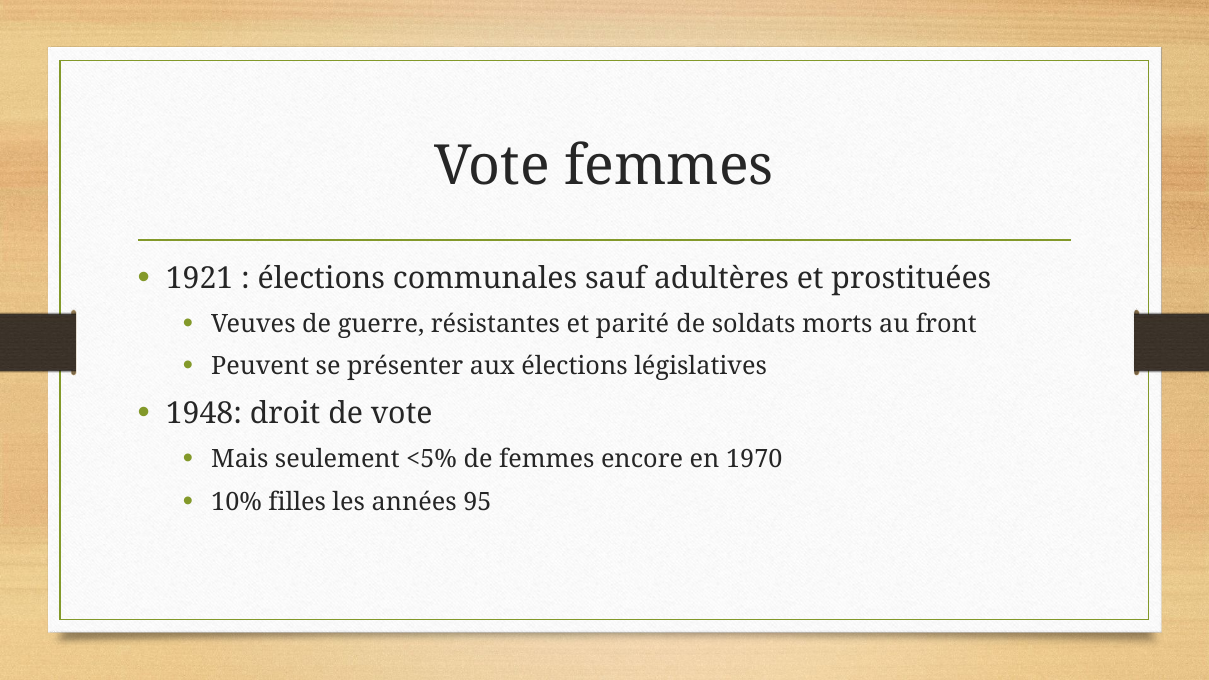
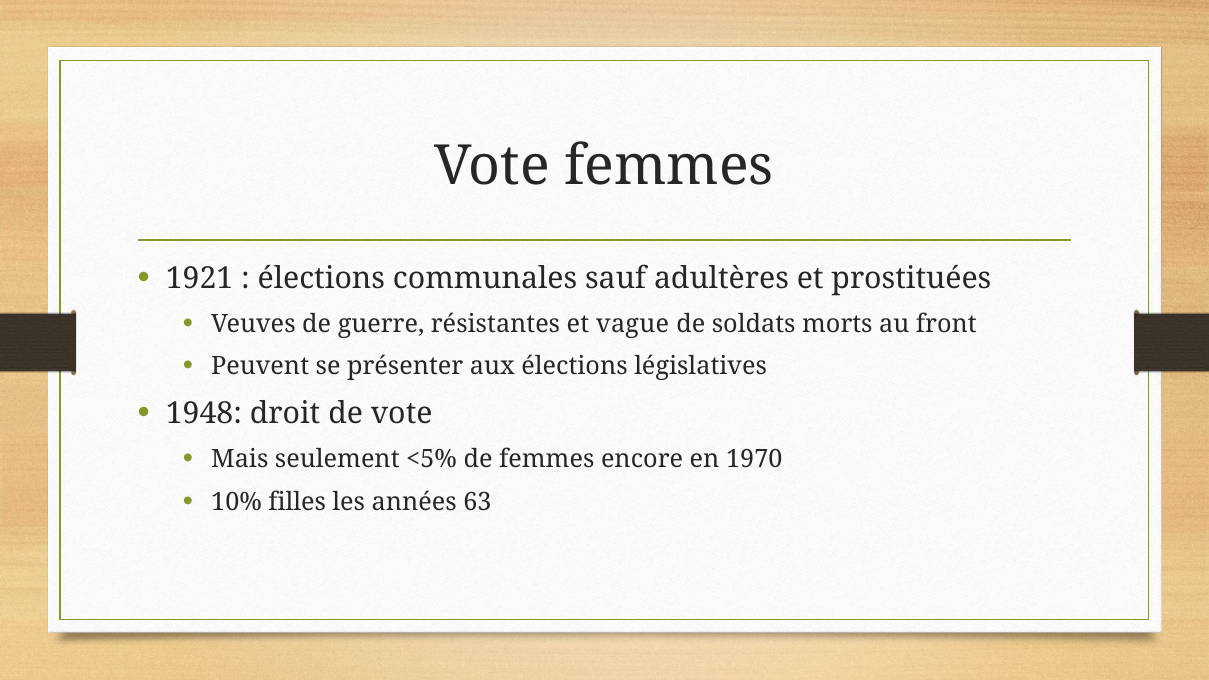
parité: parité -> vague
95: 95 -> 63
